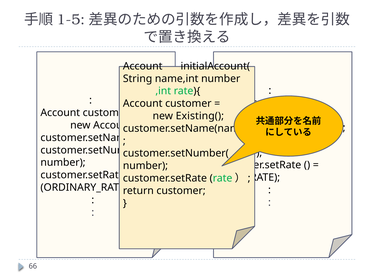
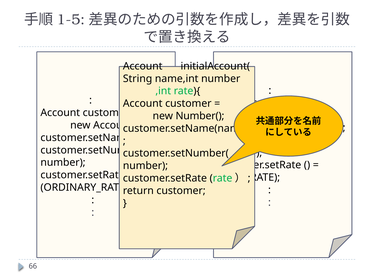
Existing(: Existing( -> Number(
